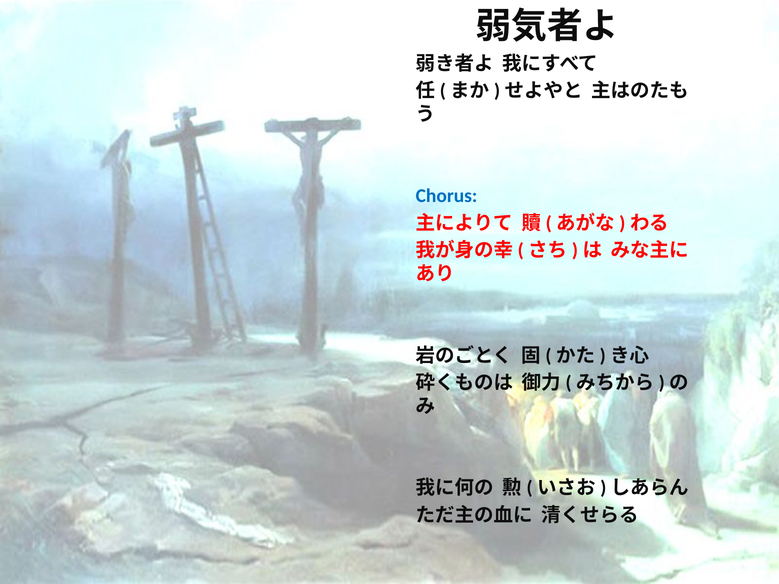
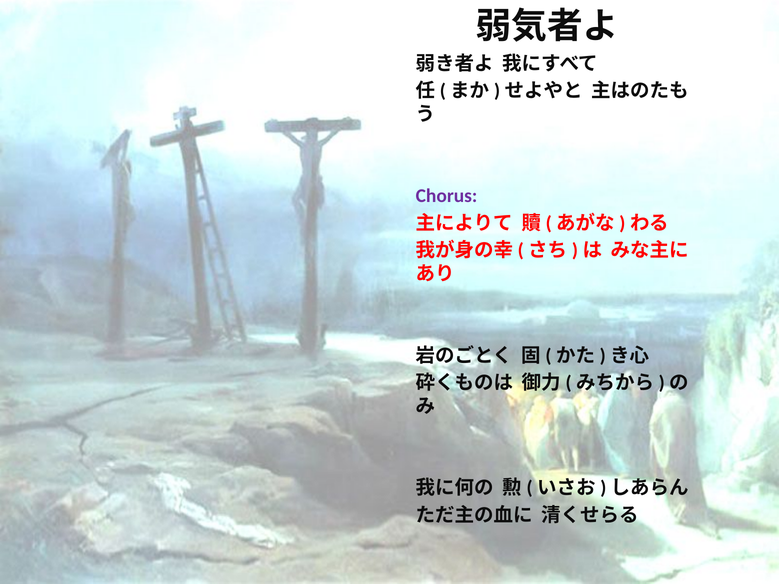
Chorus colour: blue -> purple
